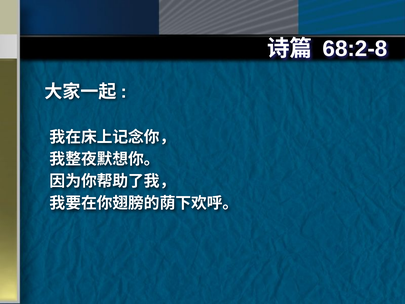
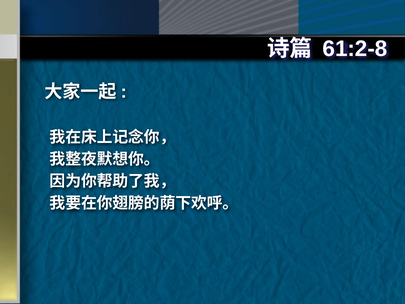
68:2-8: 68:2-8 -> 61:2-8
